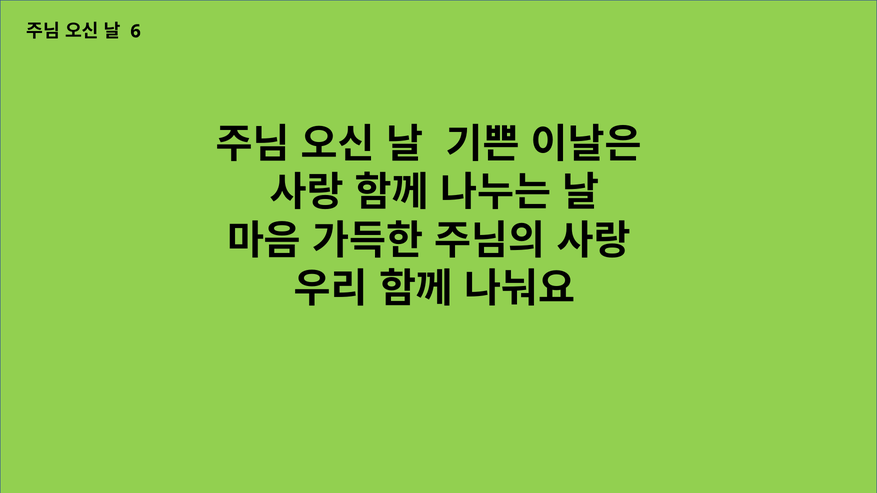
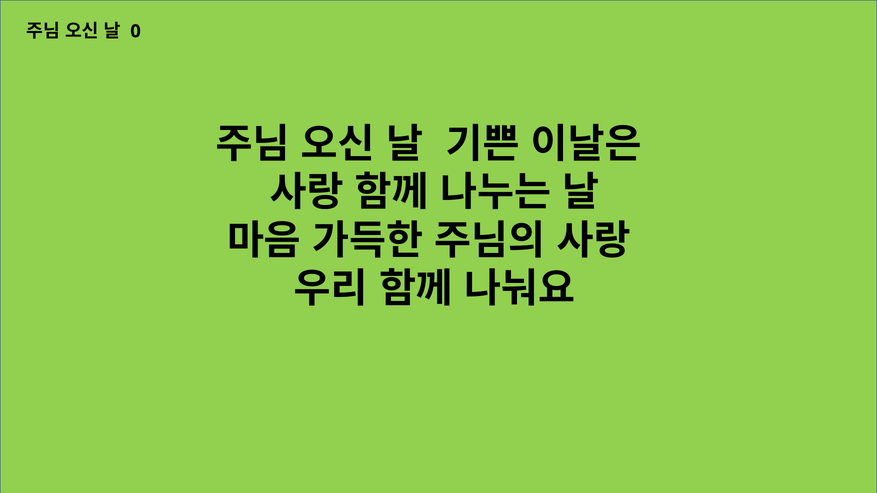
6: 6 -> 0
